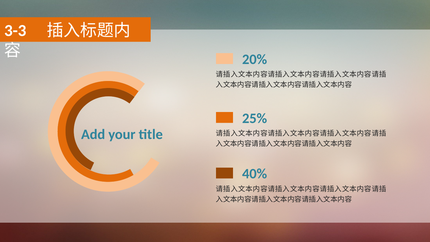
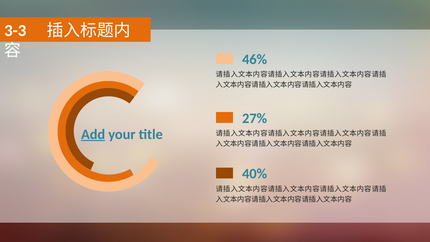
20%: 20% -> 46%
25%: 25% -> 27%
Add underline: none -> present
